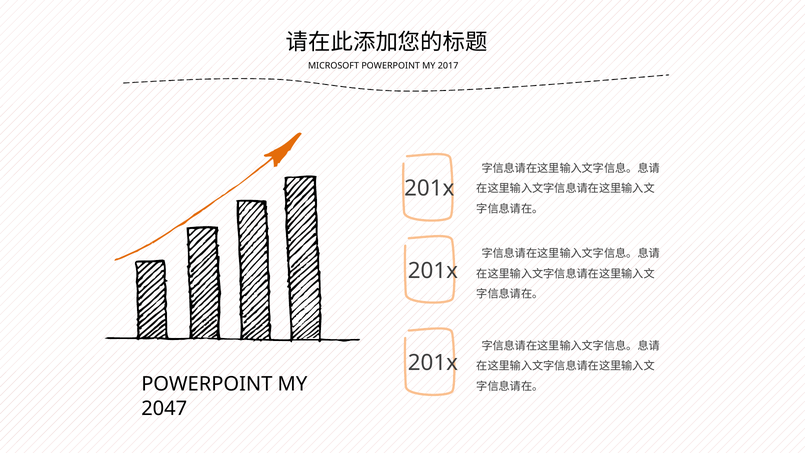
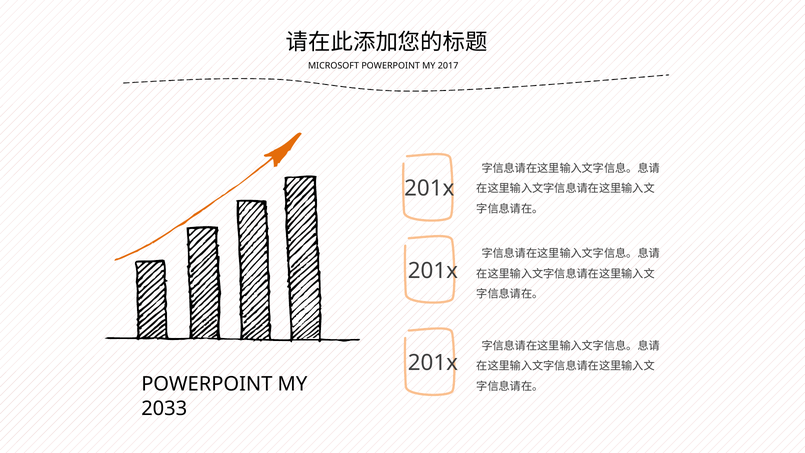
2047: 2047 -> 2033
